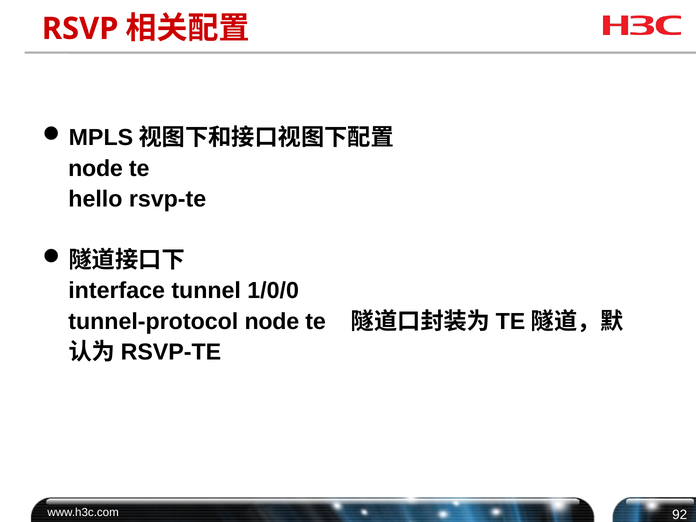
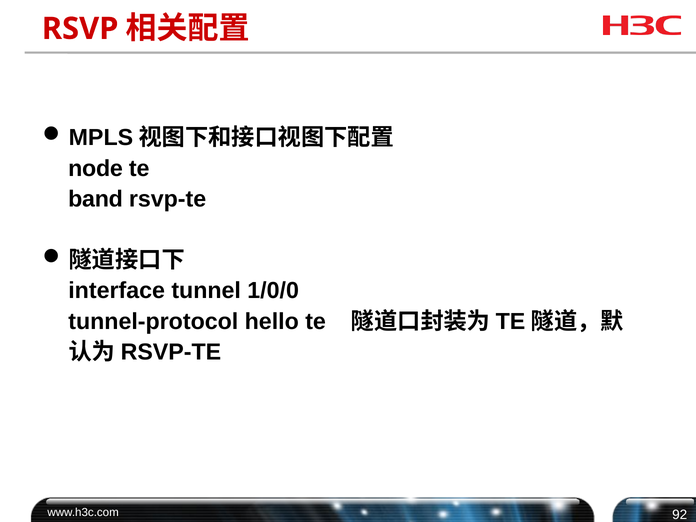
hello: hello -> band
tunnel-protocol node: node -> hello
